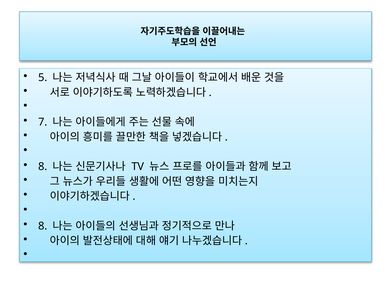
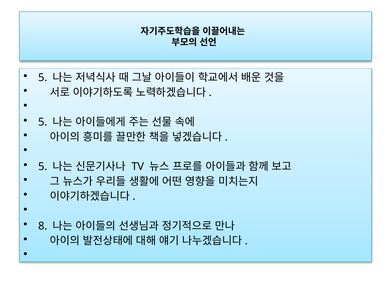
7 at (43, 122): 7 -> 5
8 at (43, 167): 8 -> 5
